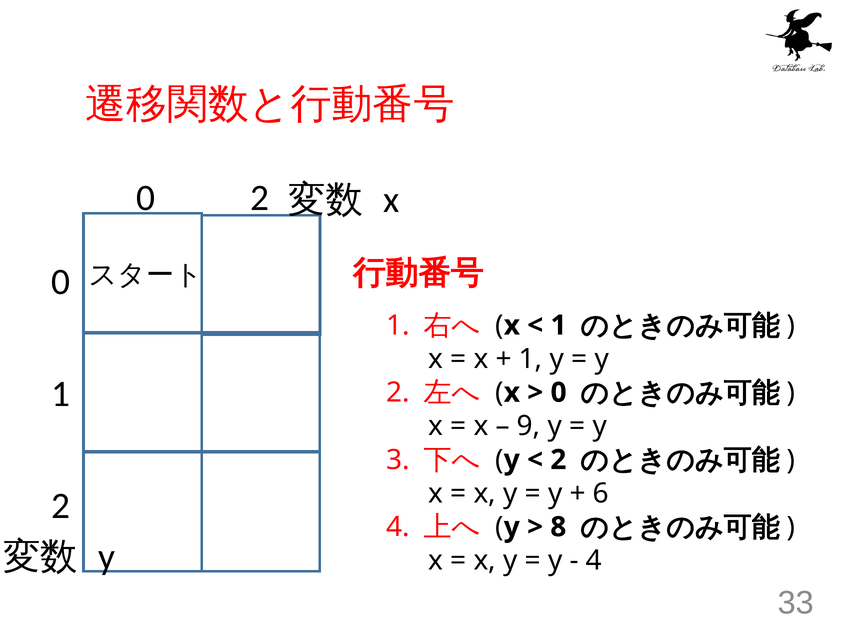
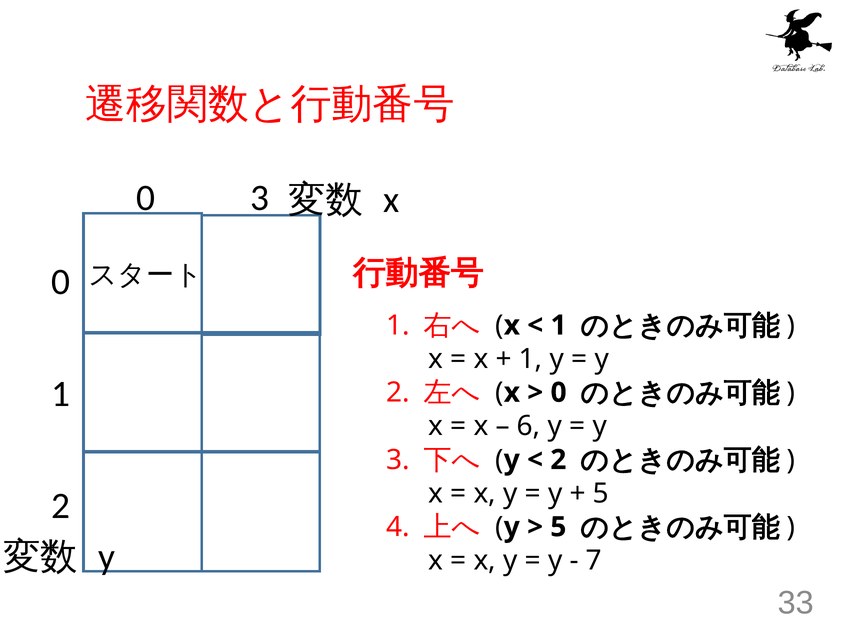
0 2: 2 -> 3
9: 9 -> 6
6 at (601, 494): 6 -> 5
8 at (558, 528): 8 -> 5
4 at (594, 561): 4 -> 7
